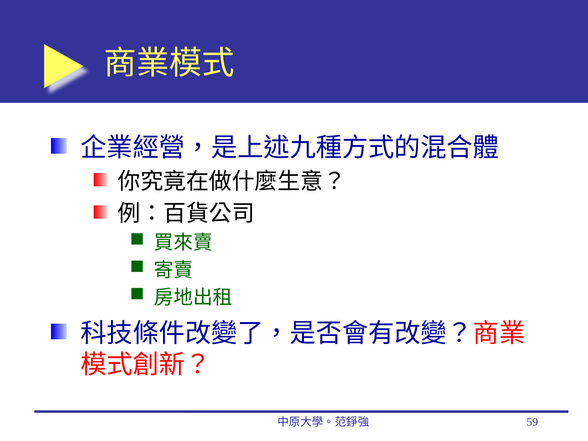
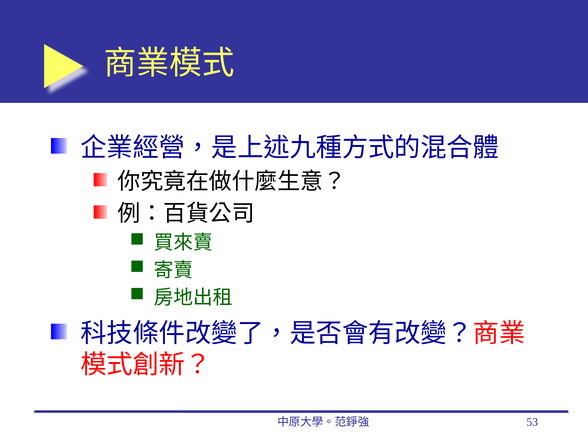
59: 59 -> 53
